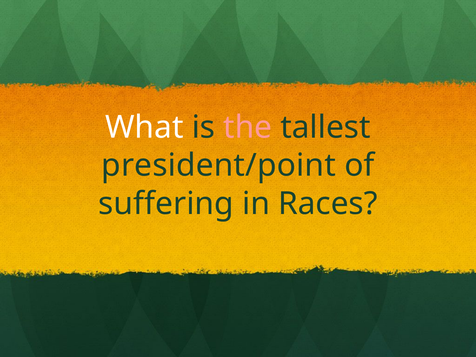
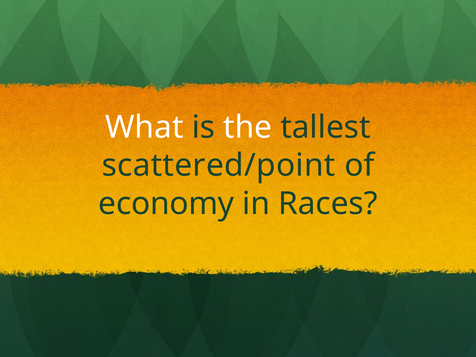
the colour: pink -> white
president/point: president/point -> scattered/point
suffering: suffering -> economy
